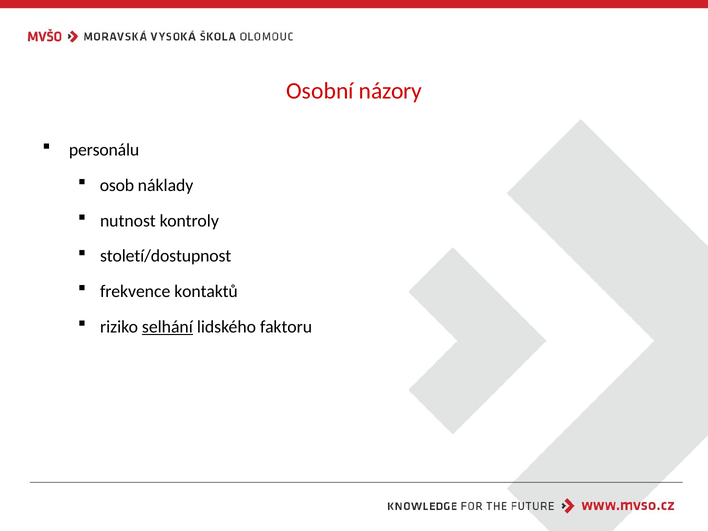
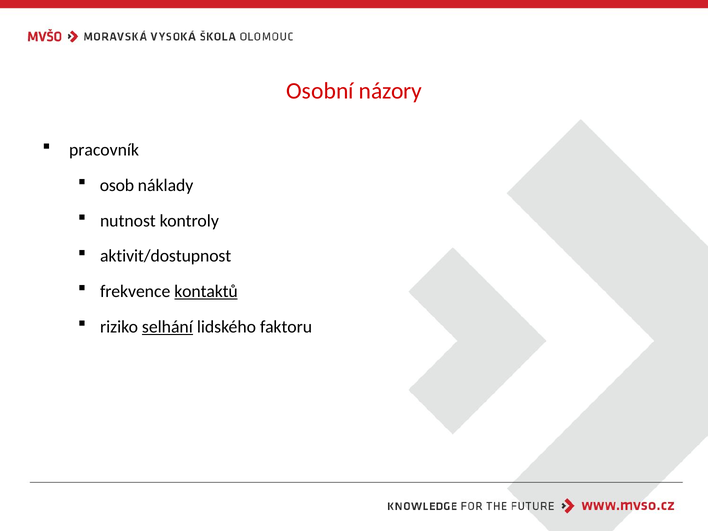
personálu: personálu -> pracovník
století/dostupnost: století/dostupnost -> aktivit/dostupnost
kontaktů underline: none -> present
